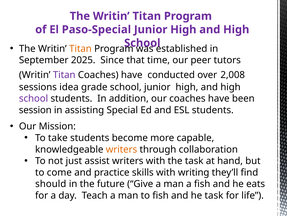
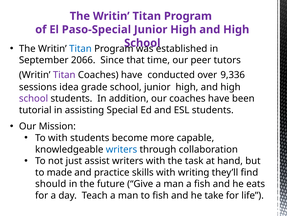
Titan at (80, 48) colour: orange -> blue
2025: 2025 -> 2066
2,008: 2,008 -> 9,336
session: session -> tutorial
To take: take -> with
writers at (122, 149) colour: orange -> blue
come: come -> made
he task: task -> take
